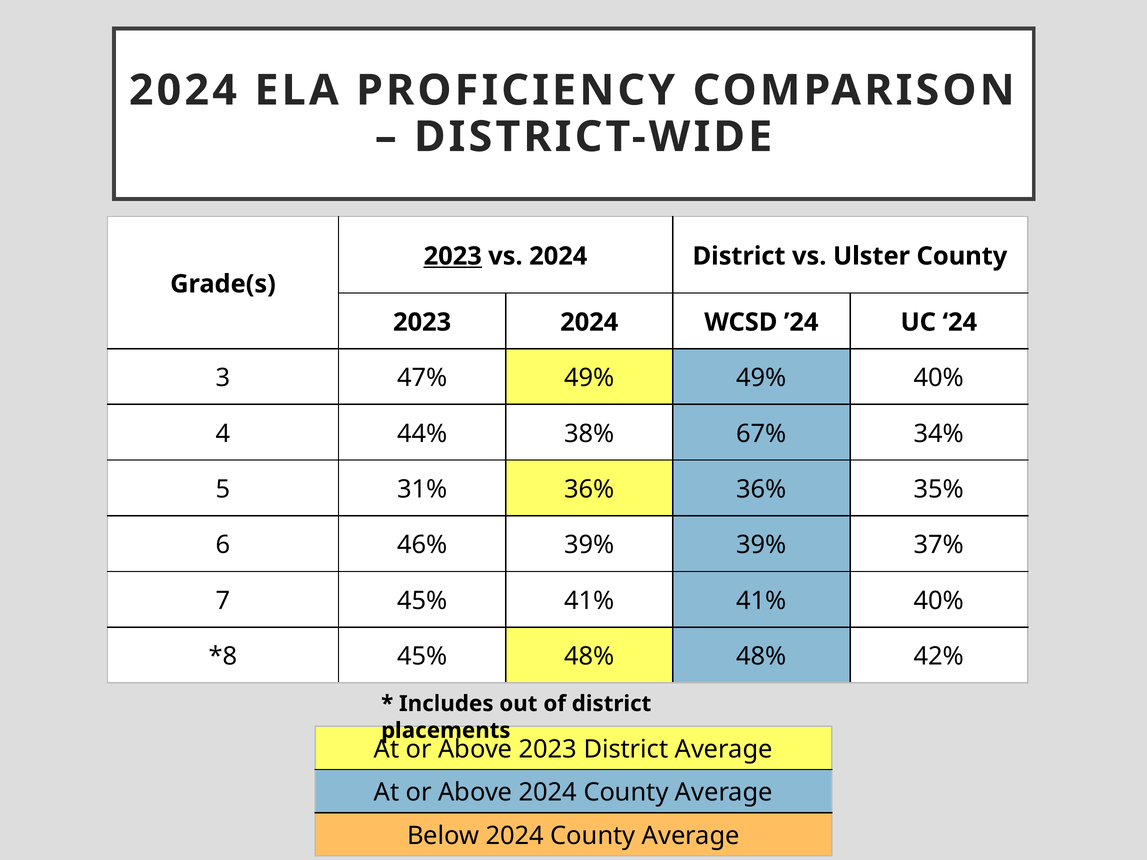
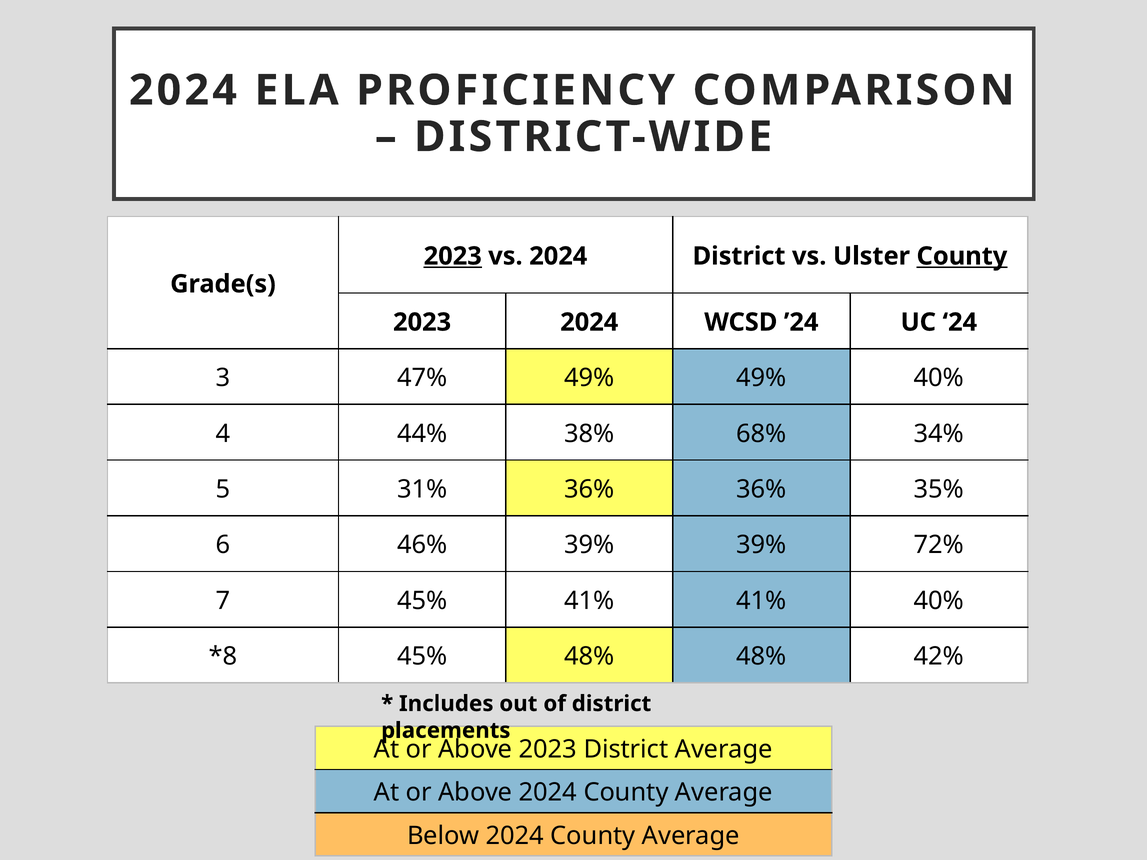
County at (962, 256) underline: none -> present
67%: 67% -> 68%
37%: 37% -> 72%
